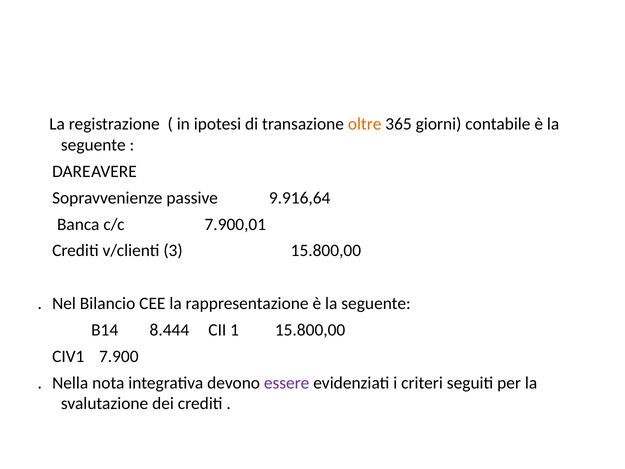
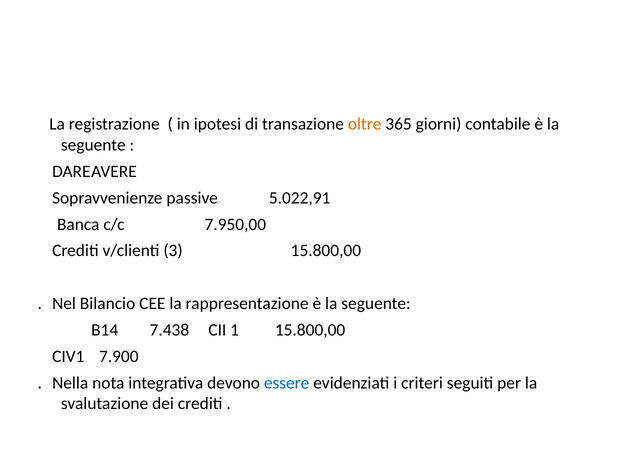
9.916,64: 9.916,64 -> 5.022,91
7.900,01: 7.900,01 -> 7.950,00
8.444: 8.444 -> 7.438
essere colour: purple -> blue
